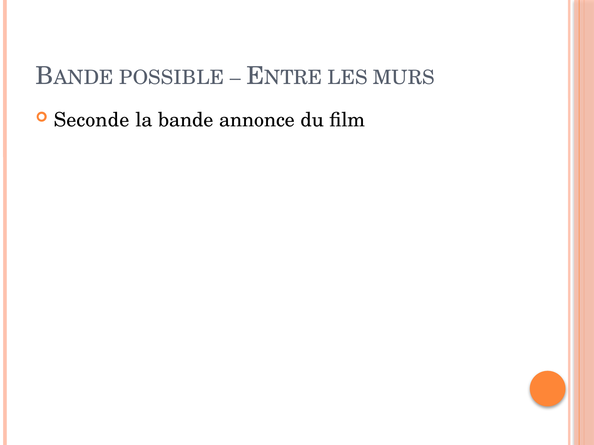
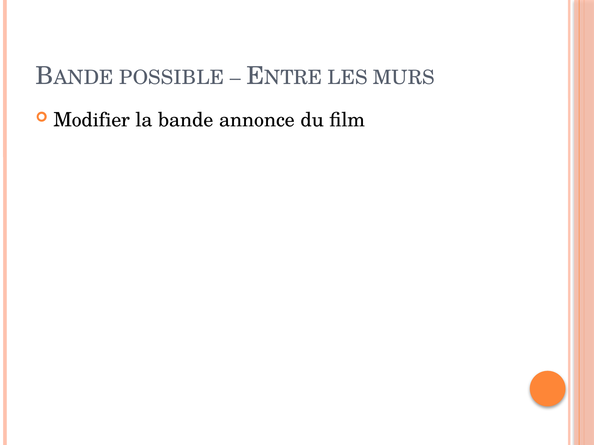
Seconde: Seconde -> Modifier
